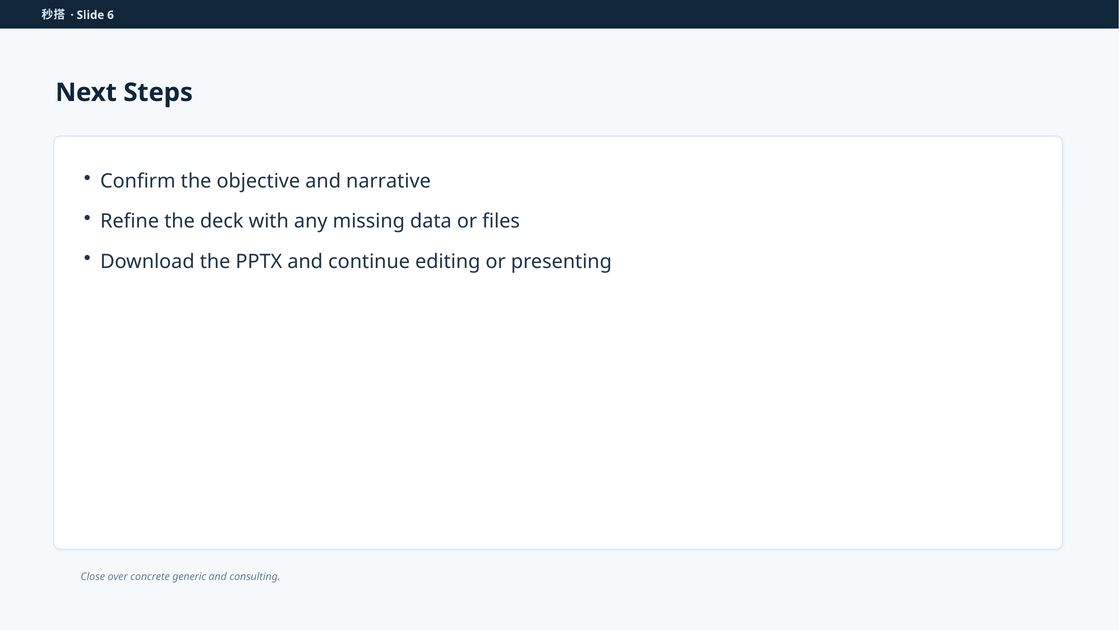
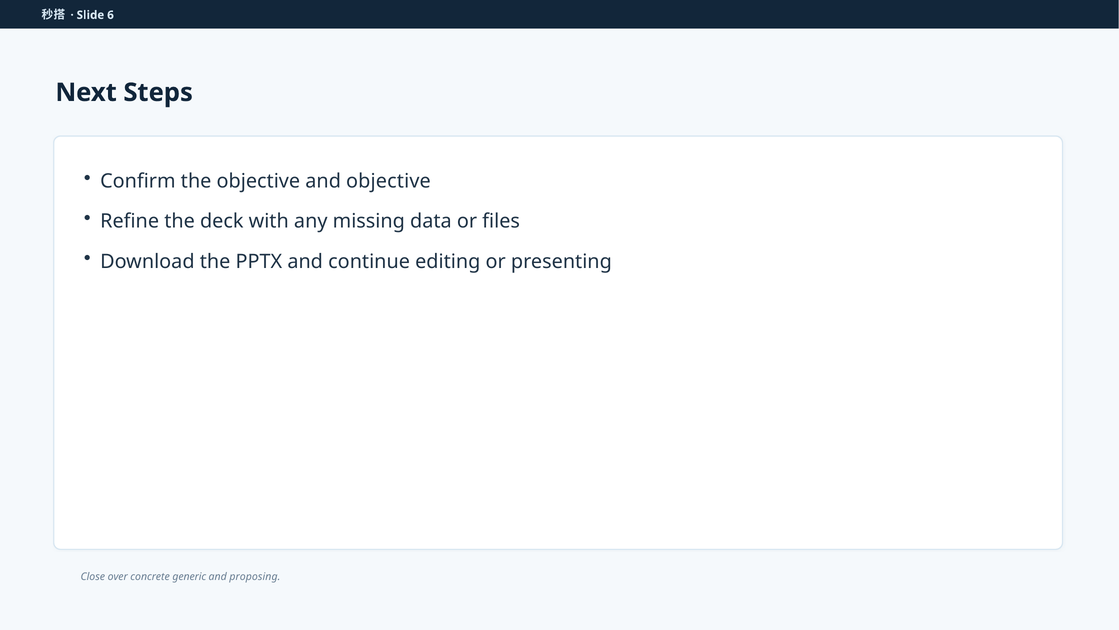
and narrative: narrative -> objective
consulting: consulting -> proposing
